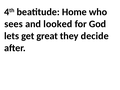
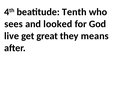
Home: Home -> Tenth
lets: lets -> live
decide: decide -> means
